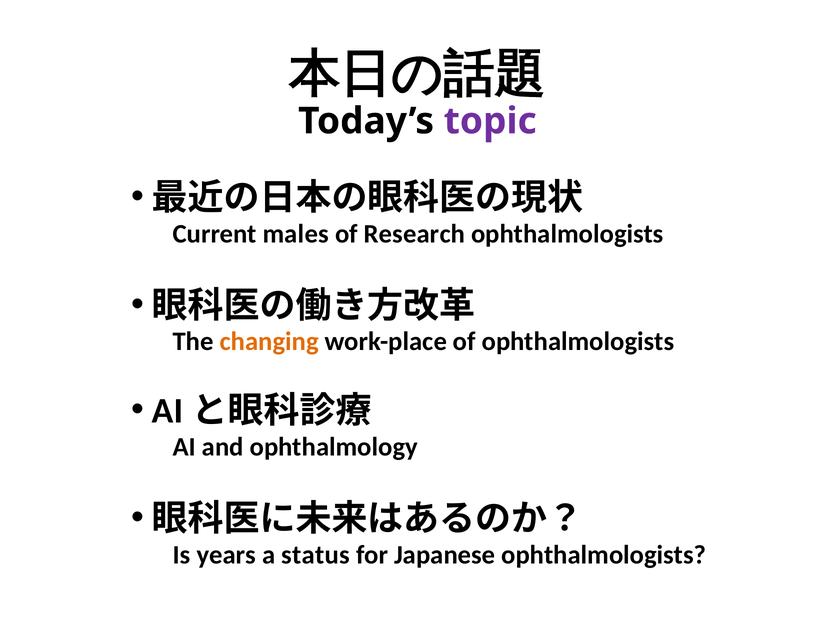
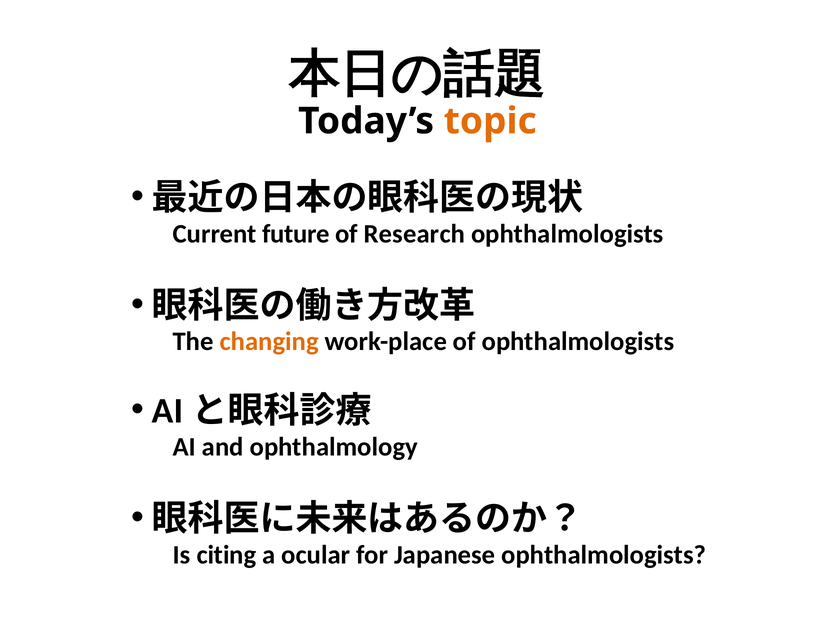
topic colour: purple -> orange
males: males -> future
years: years -> citing
status: status -> ocular
